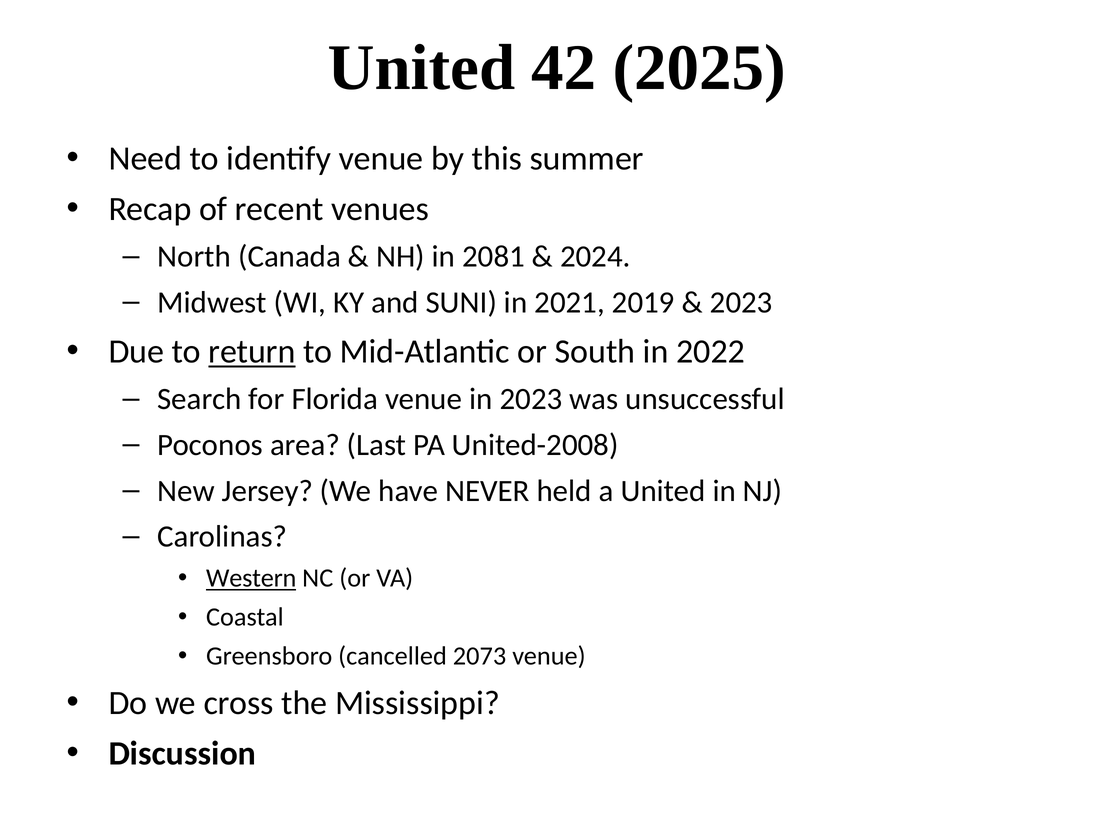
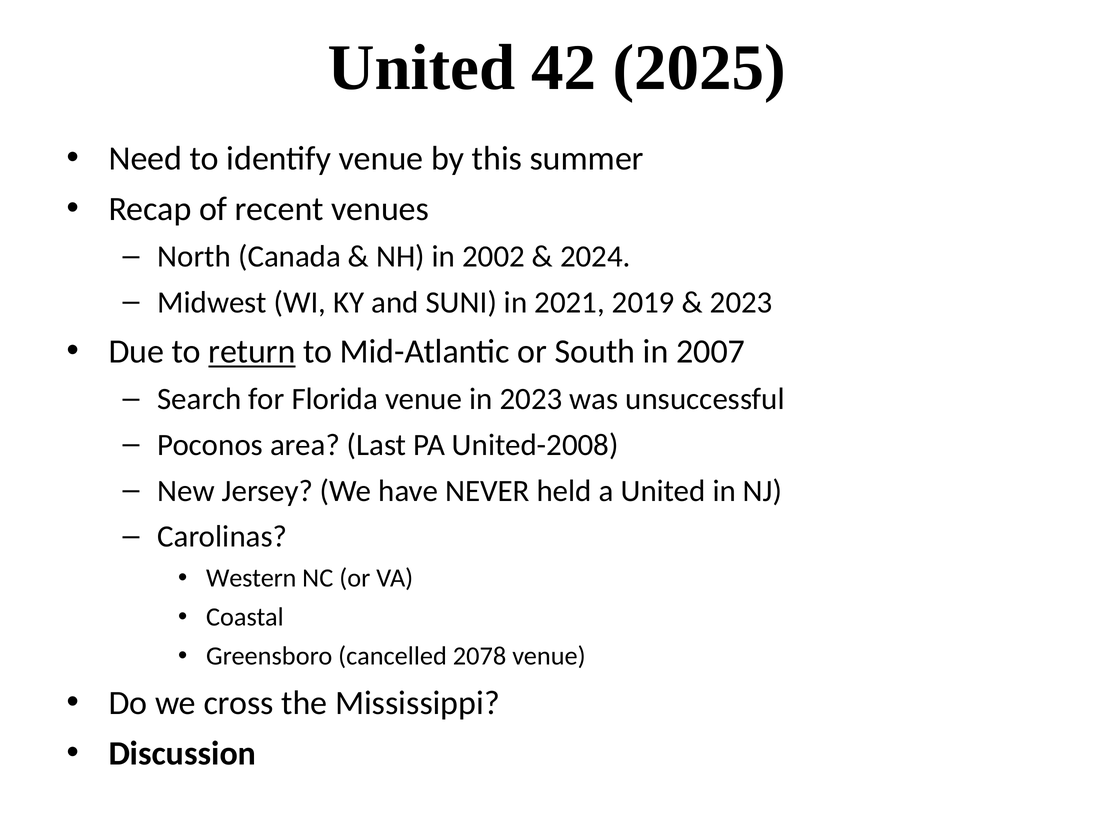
2081: 2081 -> 2002
2022: 2022 -> 2007
Western underline: present -> none
2073: 2073 -> 2078
